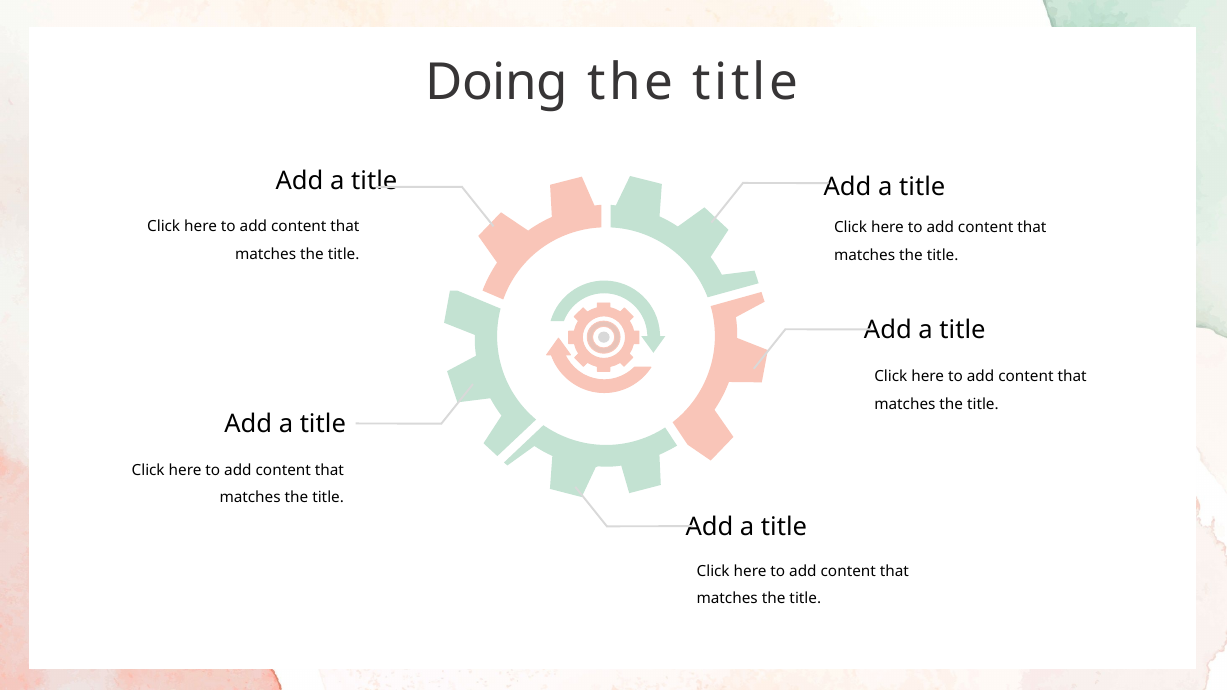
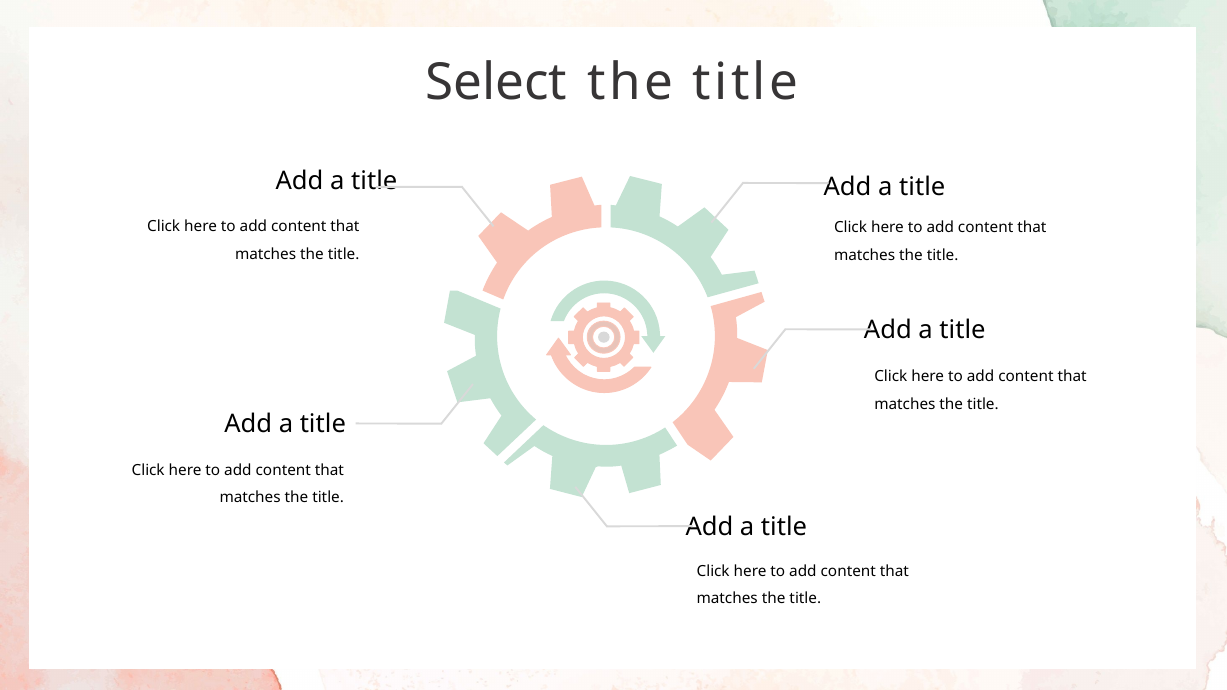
Doing: Doing -> Select
